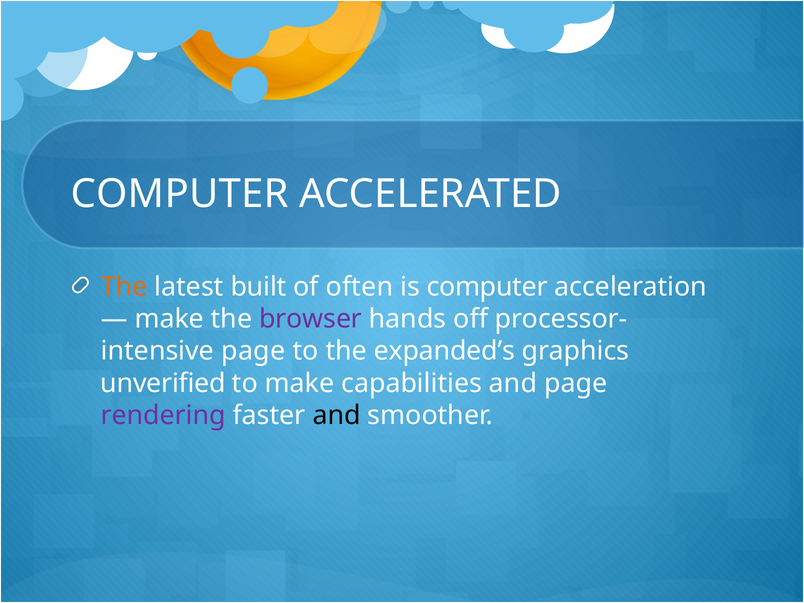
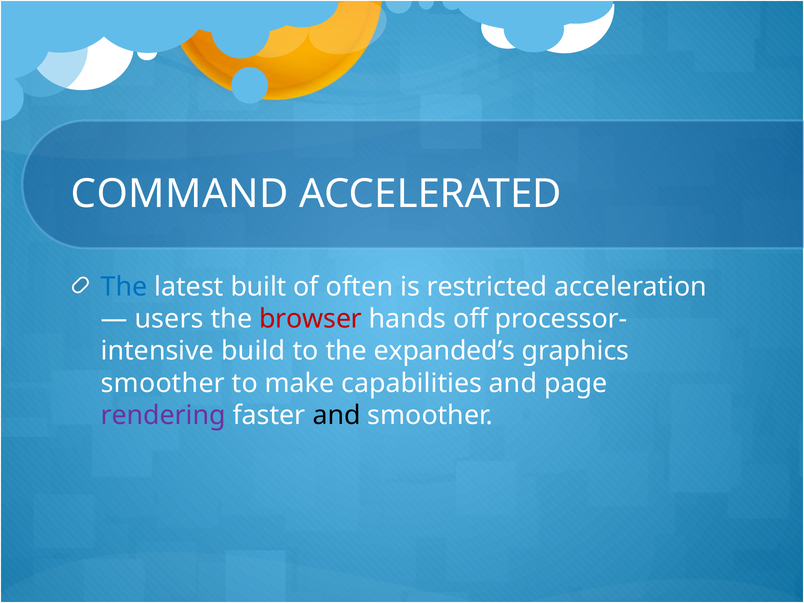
COMPUTER at (180, 194): COMPUTER -> COMMAND
The at (124, 287) colour: orange -> blue
is computer: computer -> restricted
make at (169, 319): make -> users
browser colour: purple -> red
page at (253, 351): page -> build
unverified at (163, 383): unverified -> smoother
